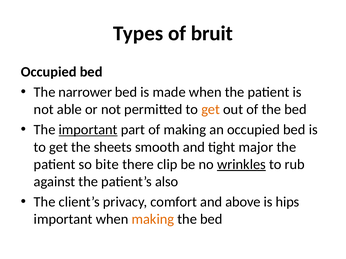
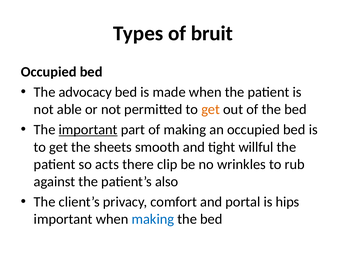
narrower: narrower -> advocacy
major: major -> willful
bite: bite -> acts
wrinkles underline: present -> none
above: above -> portal
making at (153, 220) colour: orange -> blue
